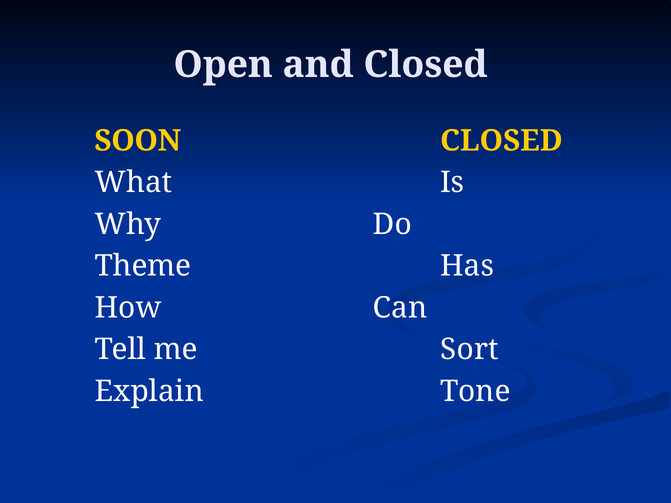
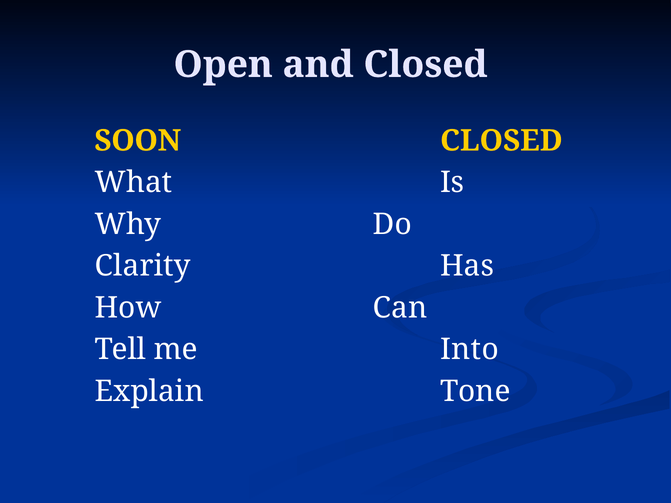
Theme: Theme -> Clarity
Sort: Sort -> Into
